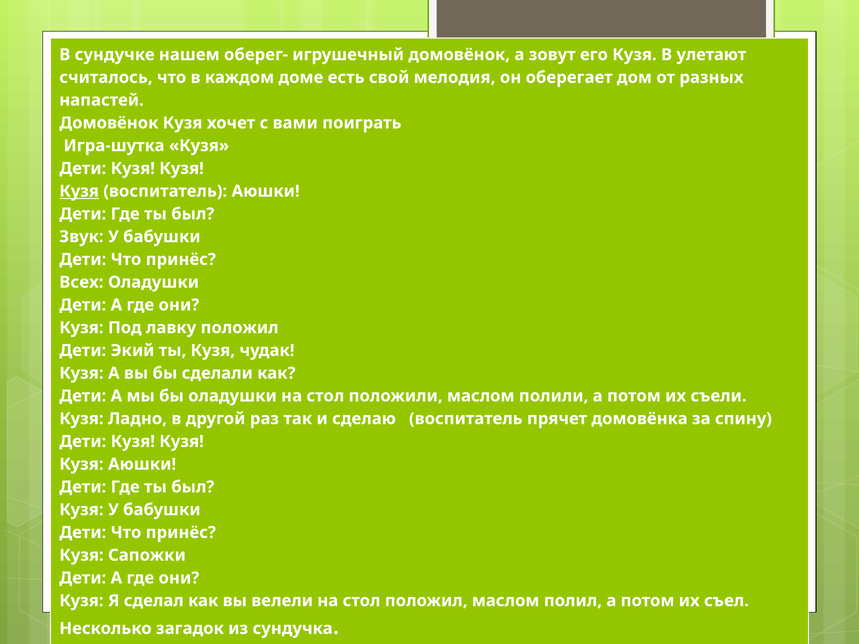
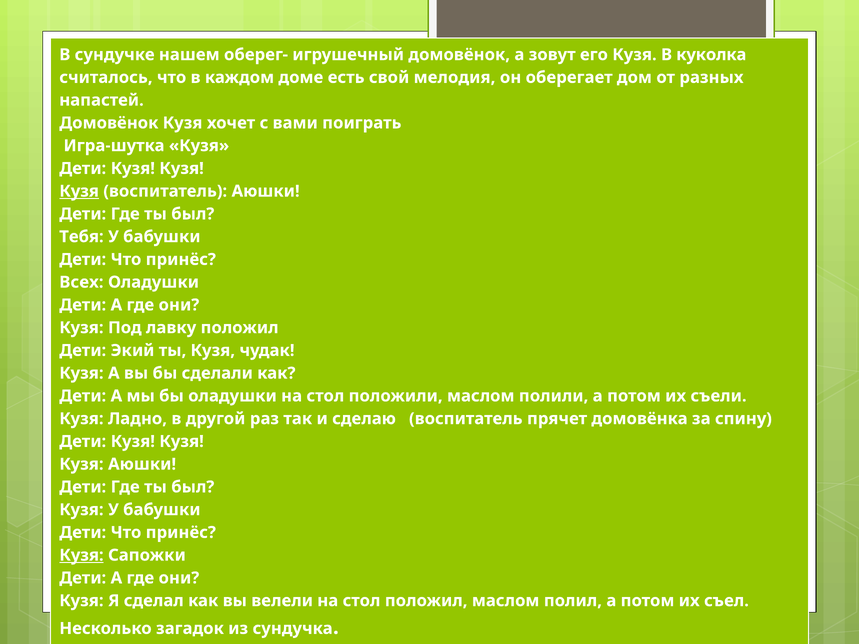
улетают: улетают -> куколка
Звук: Звук -> Тебя
Кузя at (81, 555) underline: none -> present
